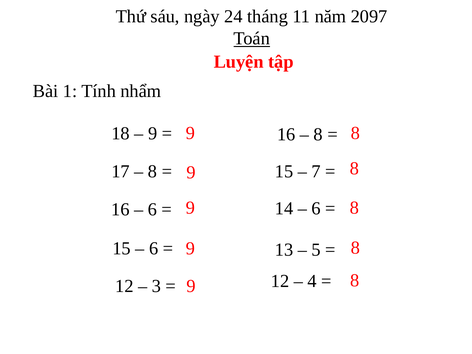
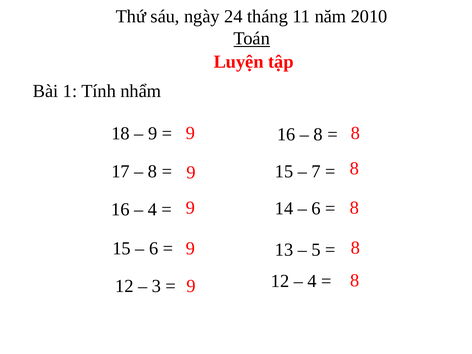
2097: 2097 -> 2010
6 at (152, 209): 6 -> 4
